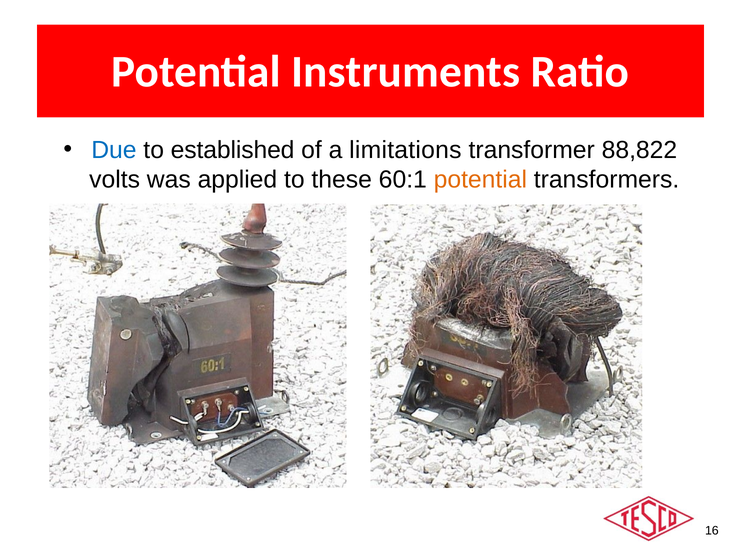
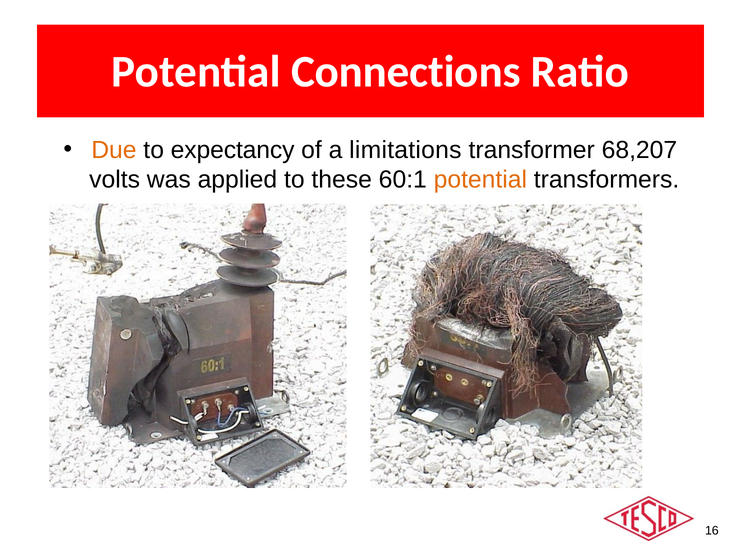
Instruments: Instruments -> Connections
Due colour: blue -> orange
established: established -> expectancy
88,822: 88,822 -> 68,207
